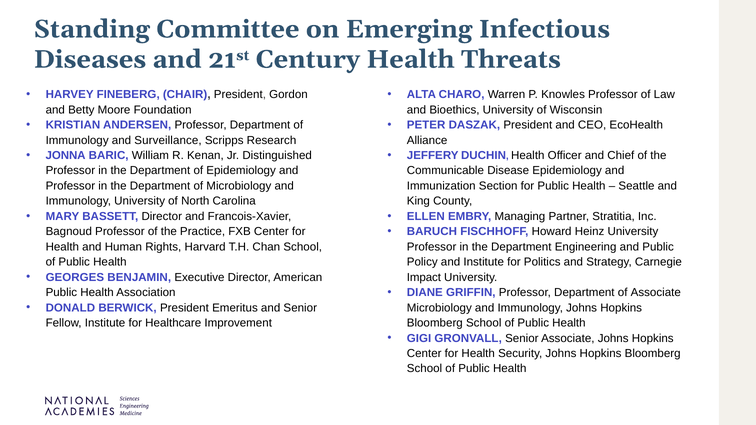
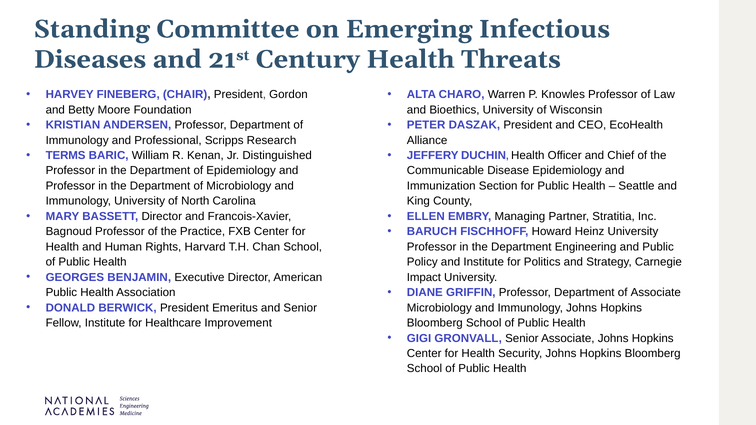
Surveillance: Surveillance -> Professional
JONNA: JONNA -> TERMS
